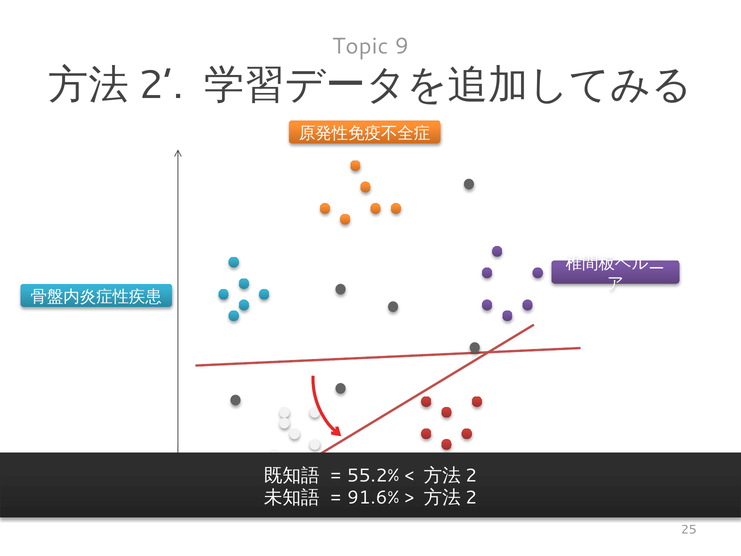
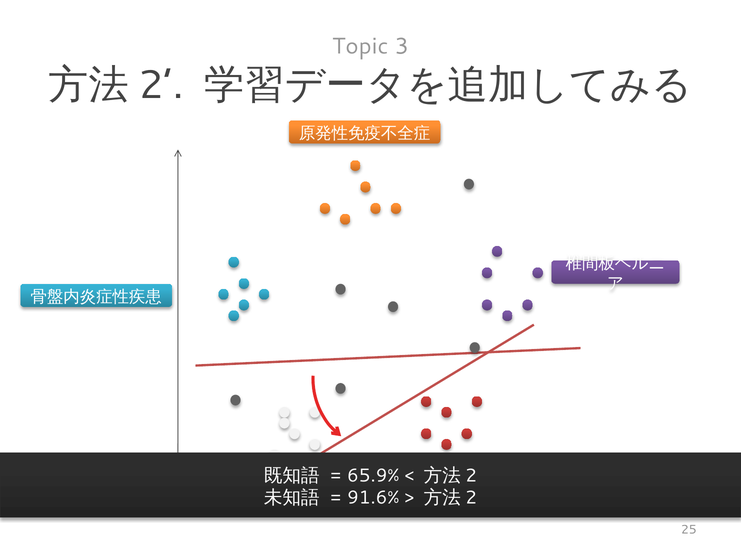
9: 9 -> 3
55.2%: 55.2% -> 65.9%
